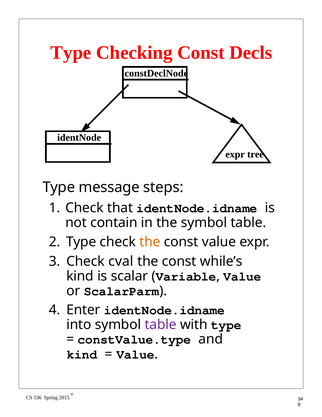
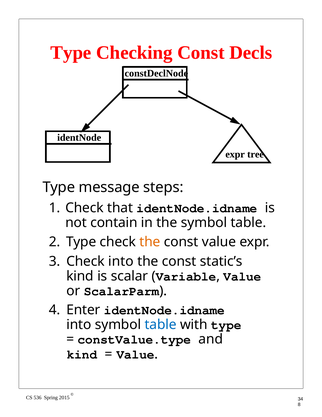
Check cval: cval -> into
while’s: while’s -> static’s
table at (161, 324) colour: purple -> blue
